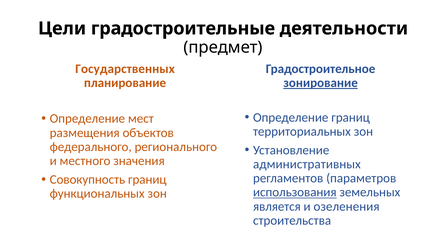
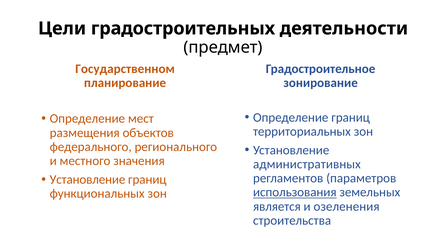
градостроительные: градостроительные -> градостроительных
Государственных: Государственных -> Государственном
зонирование underline: present -> none
Совокупность at (87, 179): Совокупность -> Установление
